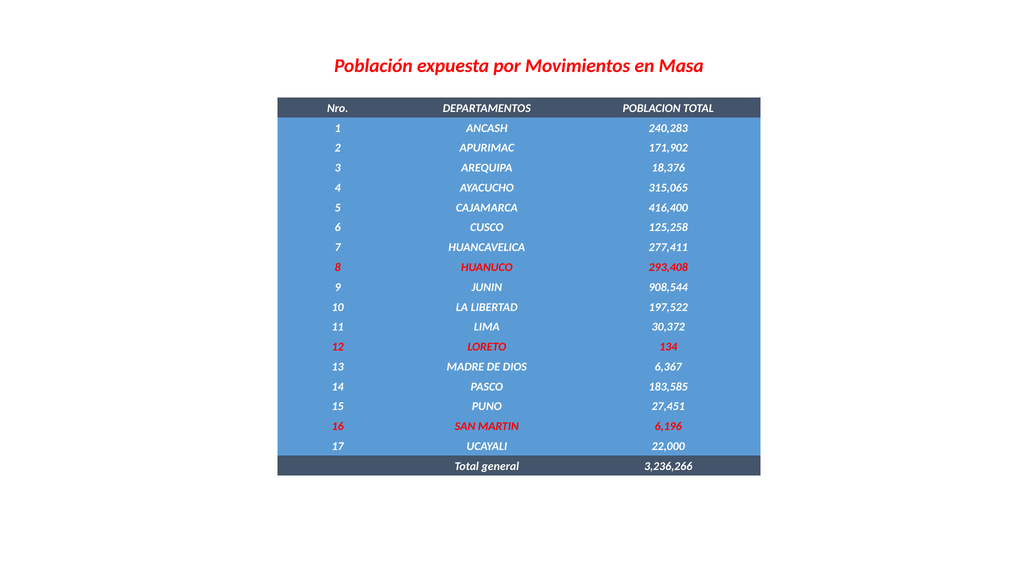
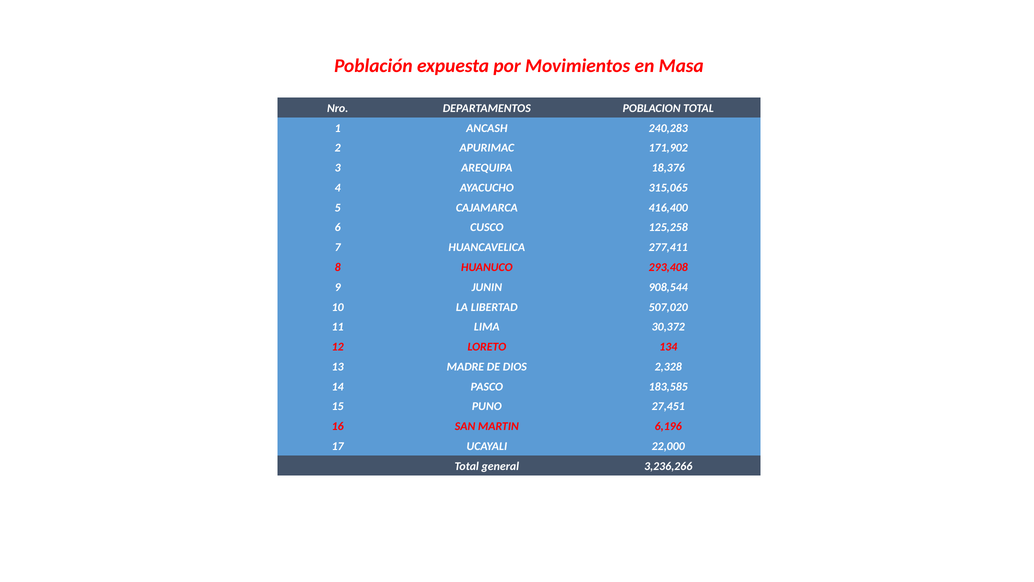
197,522: 197,522 -> 507,020
6,367: 6,367 -> 2,328
